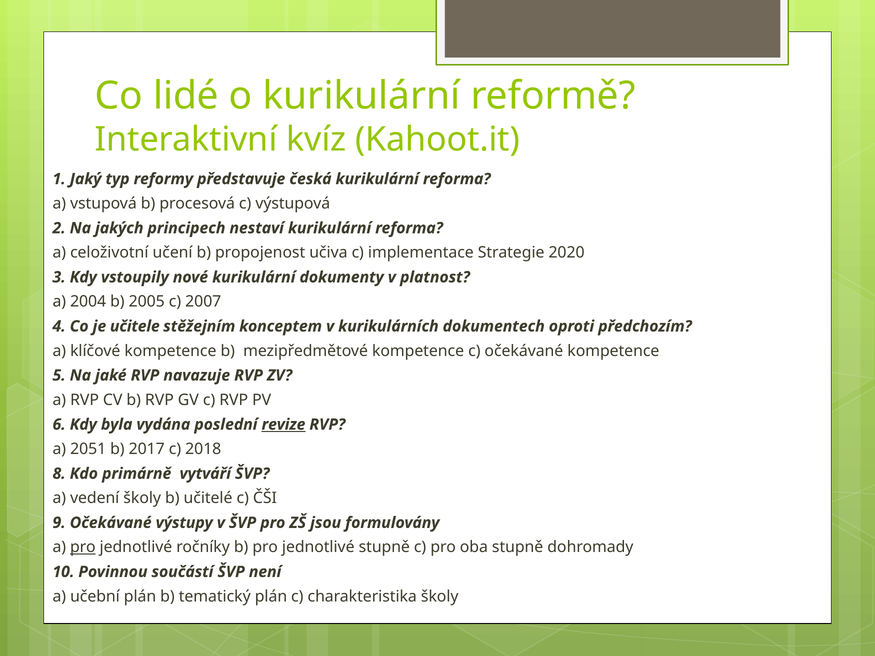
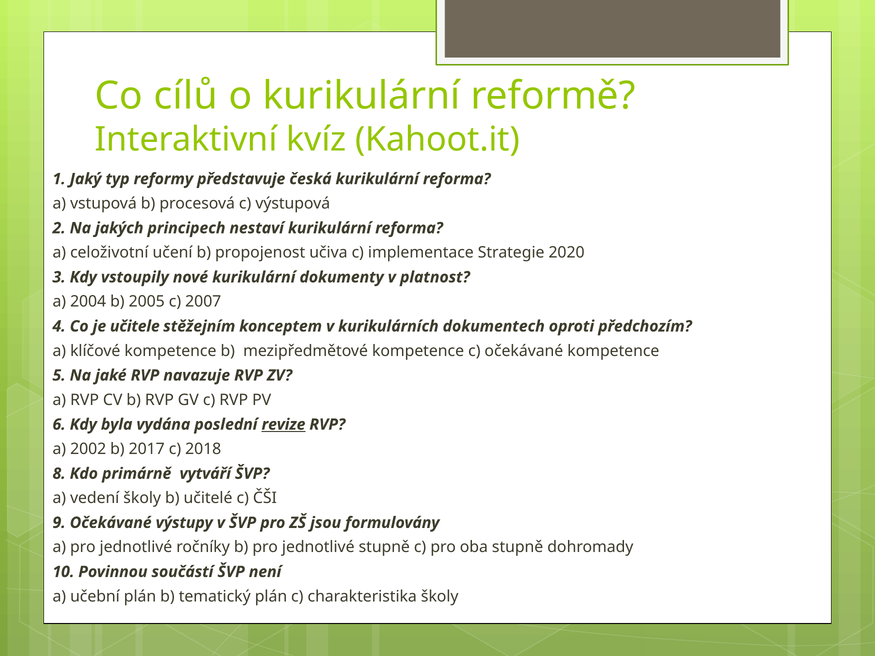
lidé: lidé -> cílů
2051: 2051 -> 2002
pro at (83, 547) underline: present -> none
